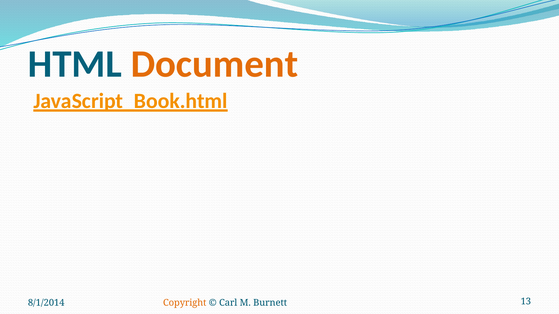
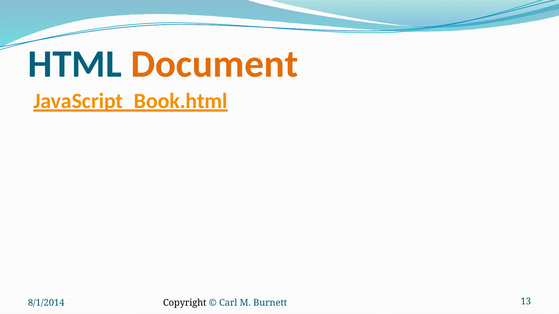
Copyright colour: orange -> black
